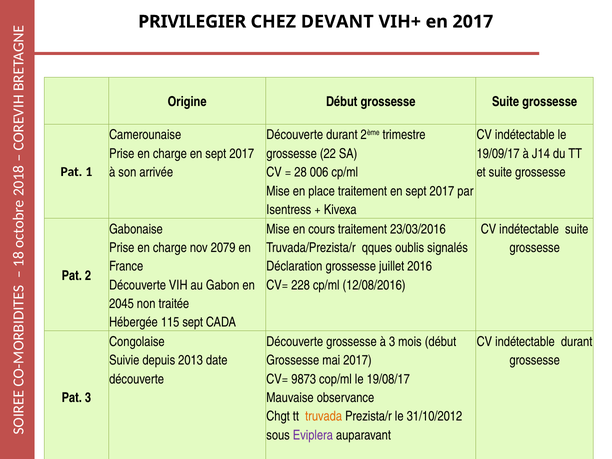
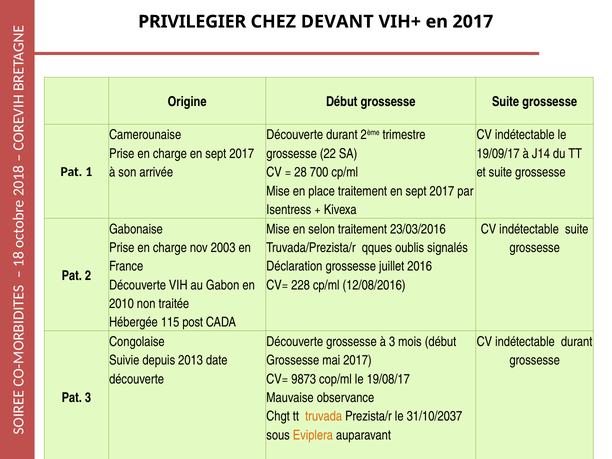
006: 006 -> 700
cours: cours -> selon
2079: 2079 -> 2003
2045: 2045 -> 2010
115 sept: sept -> post
31/10/2012: 31/10/2012 -> 31/10/2037
Eviplera colour: purple -> orange
